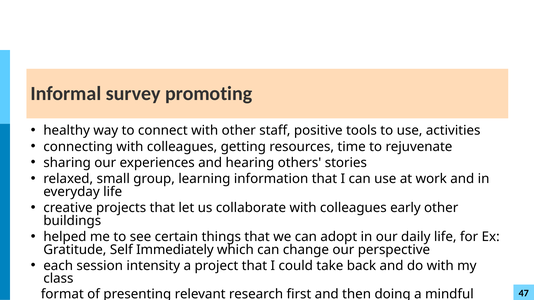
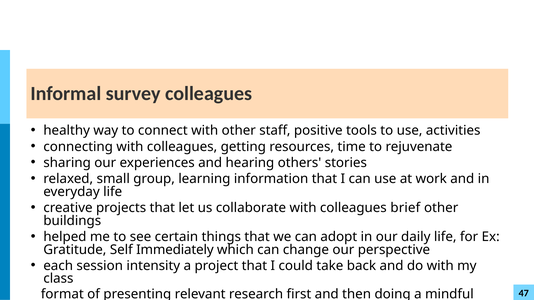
survey promoting: promoting -> colleagues
early: early -> brief
